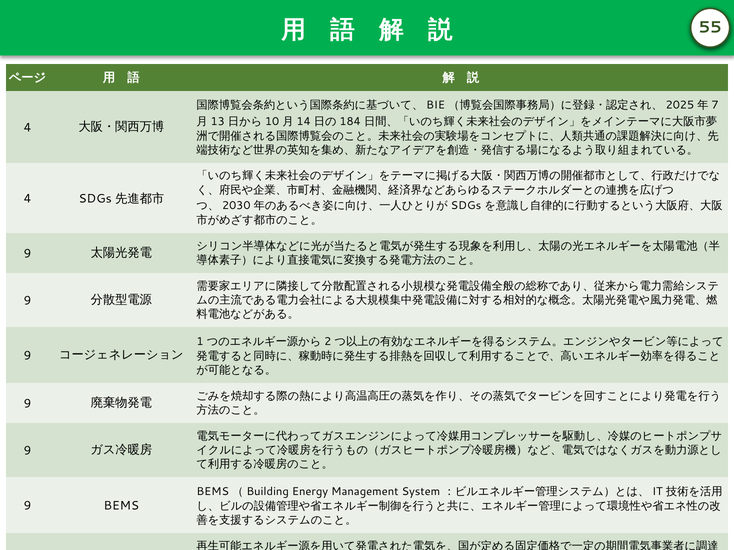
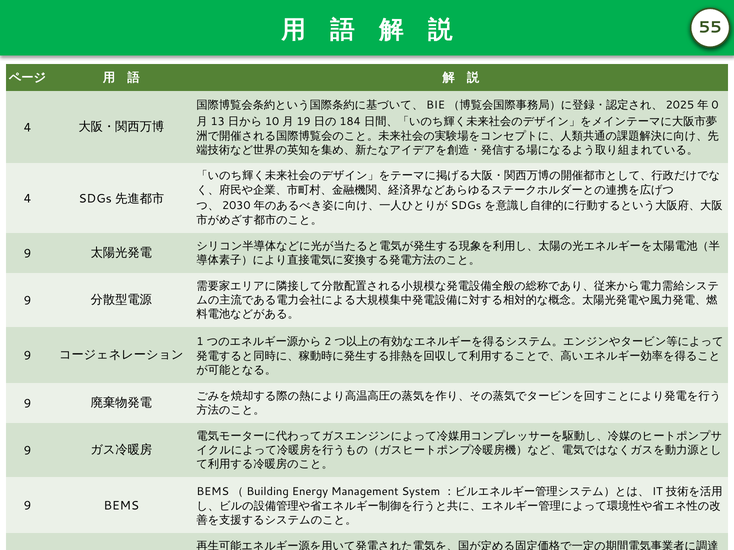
7 at (715, 105): 7 -> 0
14: 14 -> 19
